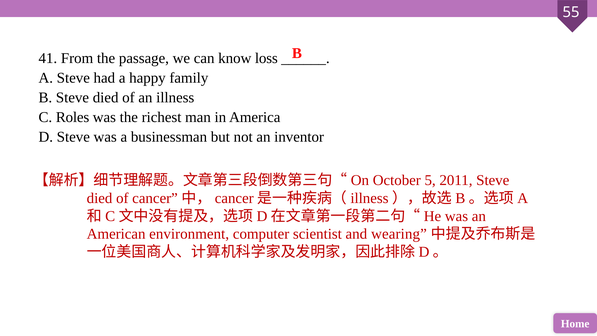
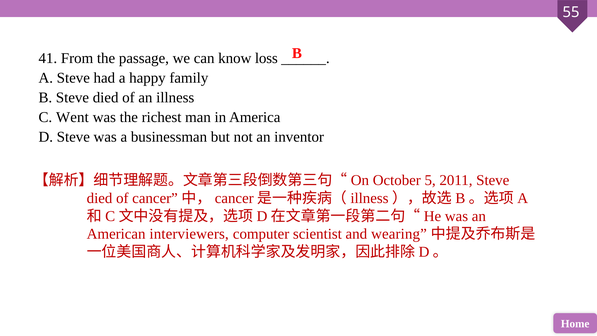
Roles: Roles -> Went
environment: environment -> interviewers
